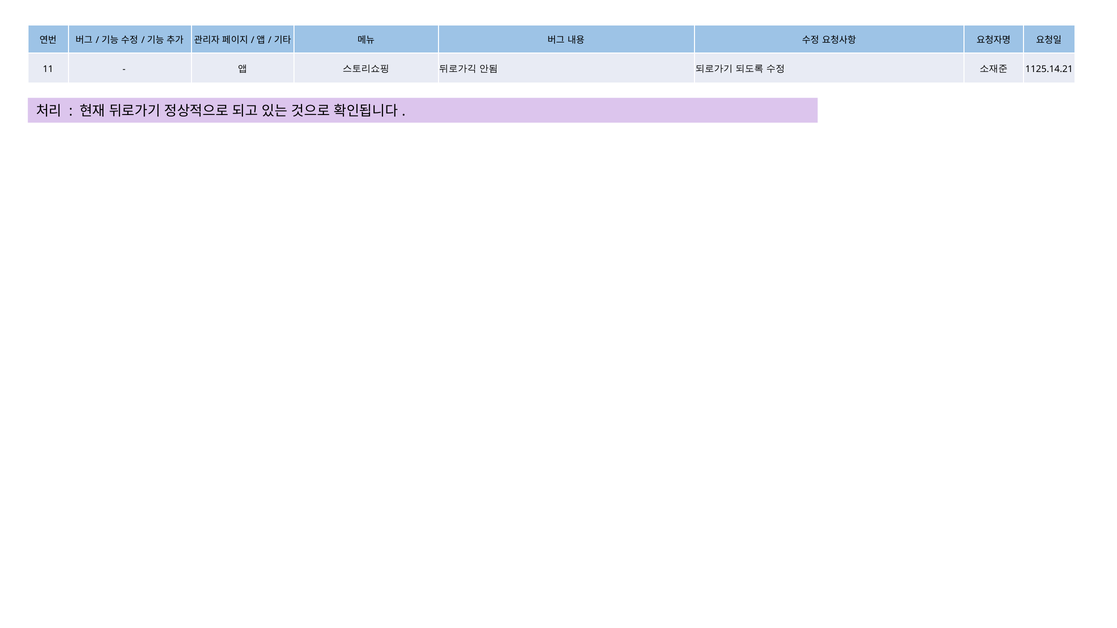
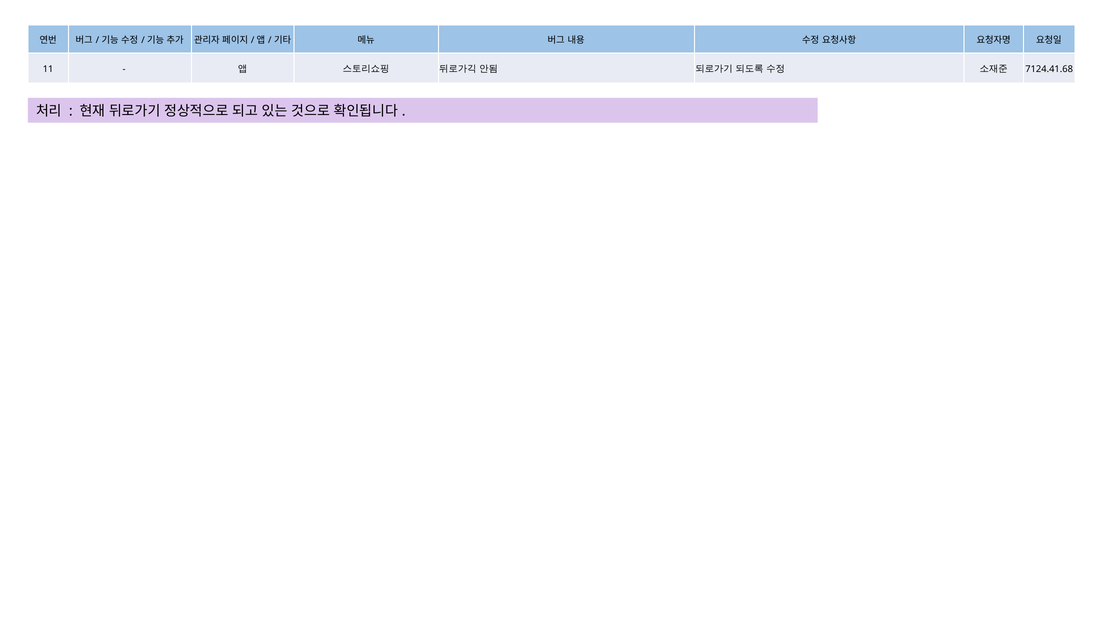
1125.14.21: 1125.14.21 -> 7124.41.68
